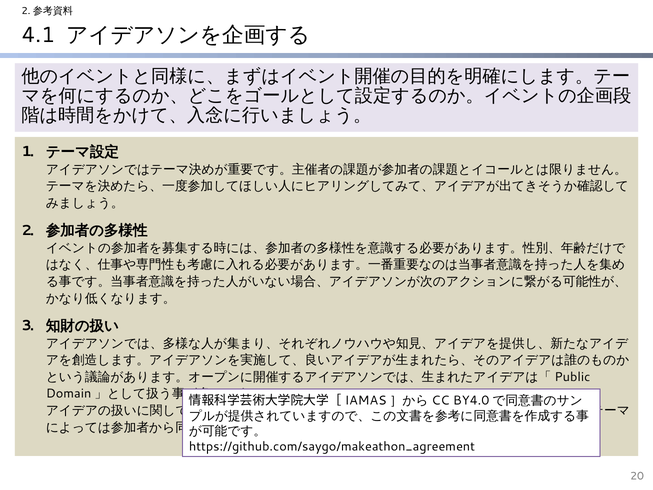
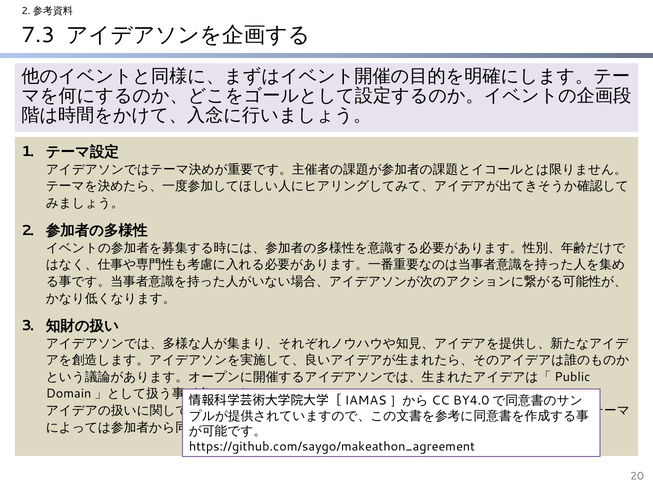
4.1: 4.1 -> 7.3
